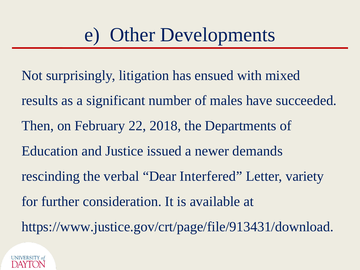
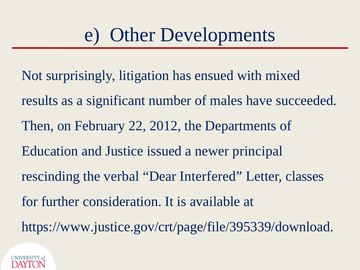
2018: 2018 -> 2012
demands: demands -> principal
variety: variety -> classes
https://www.justice.gov/crt/page/file/913431/download: https://www.justice.gov/crt/page/file/913431/download -> https://www.justice.gov/crt/page/file/395339/download
